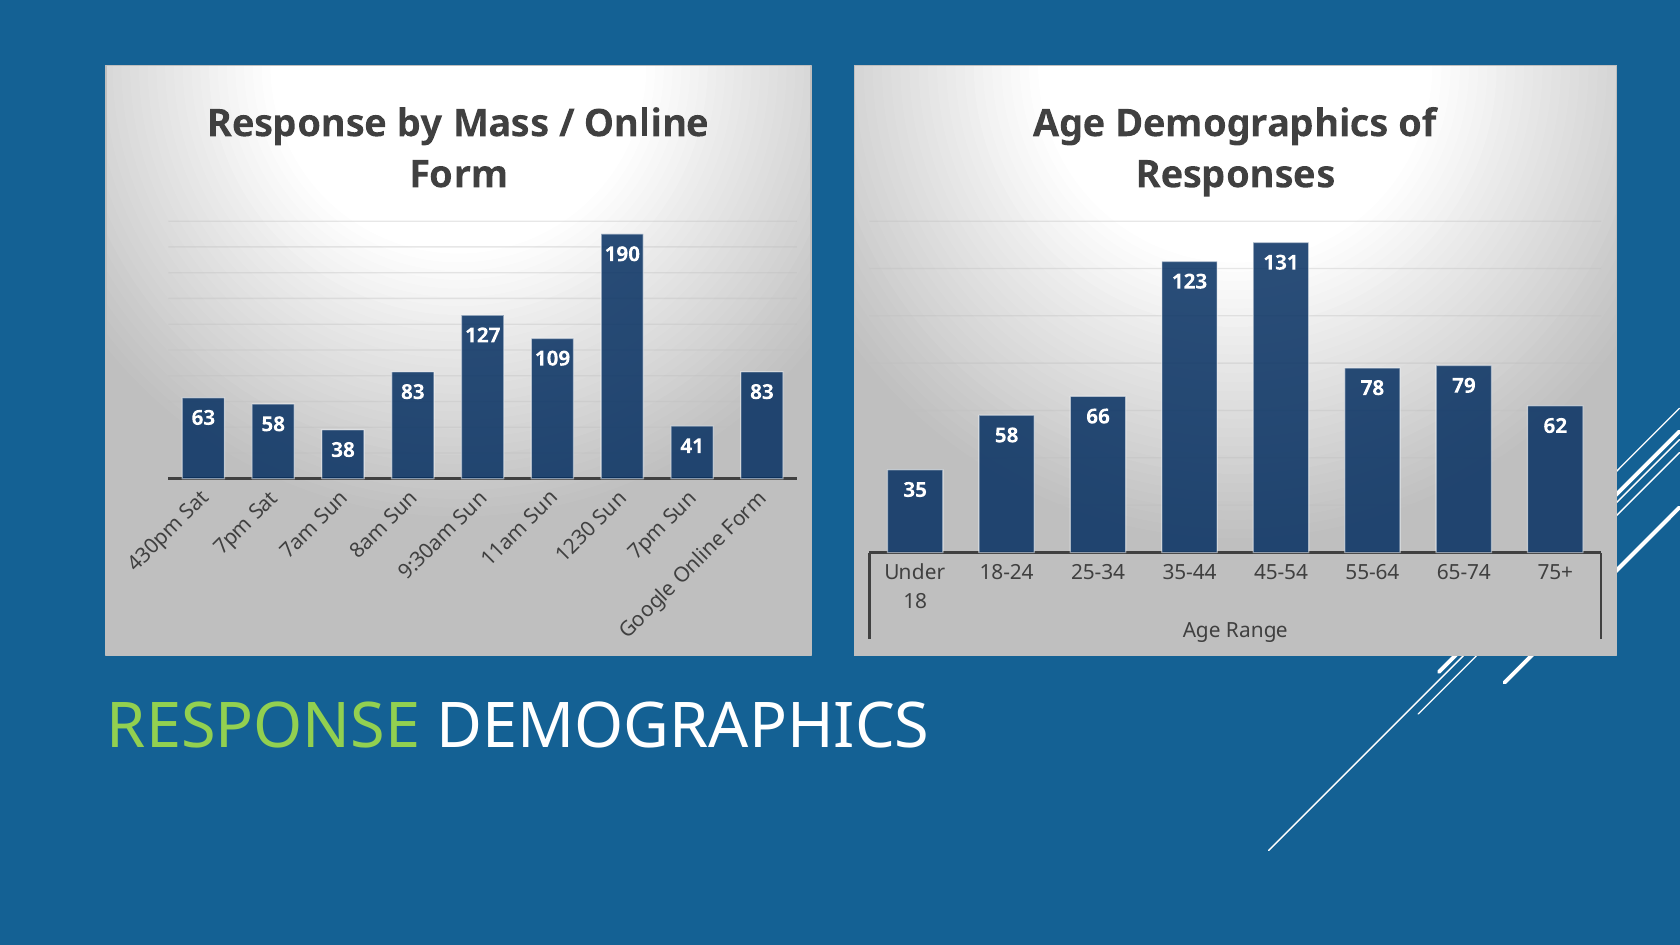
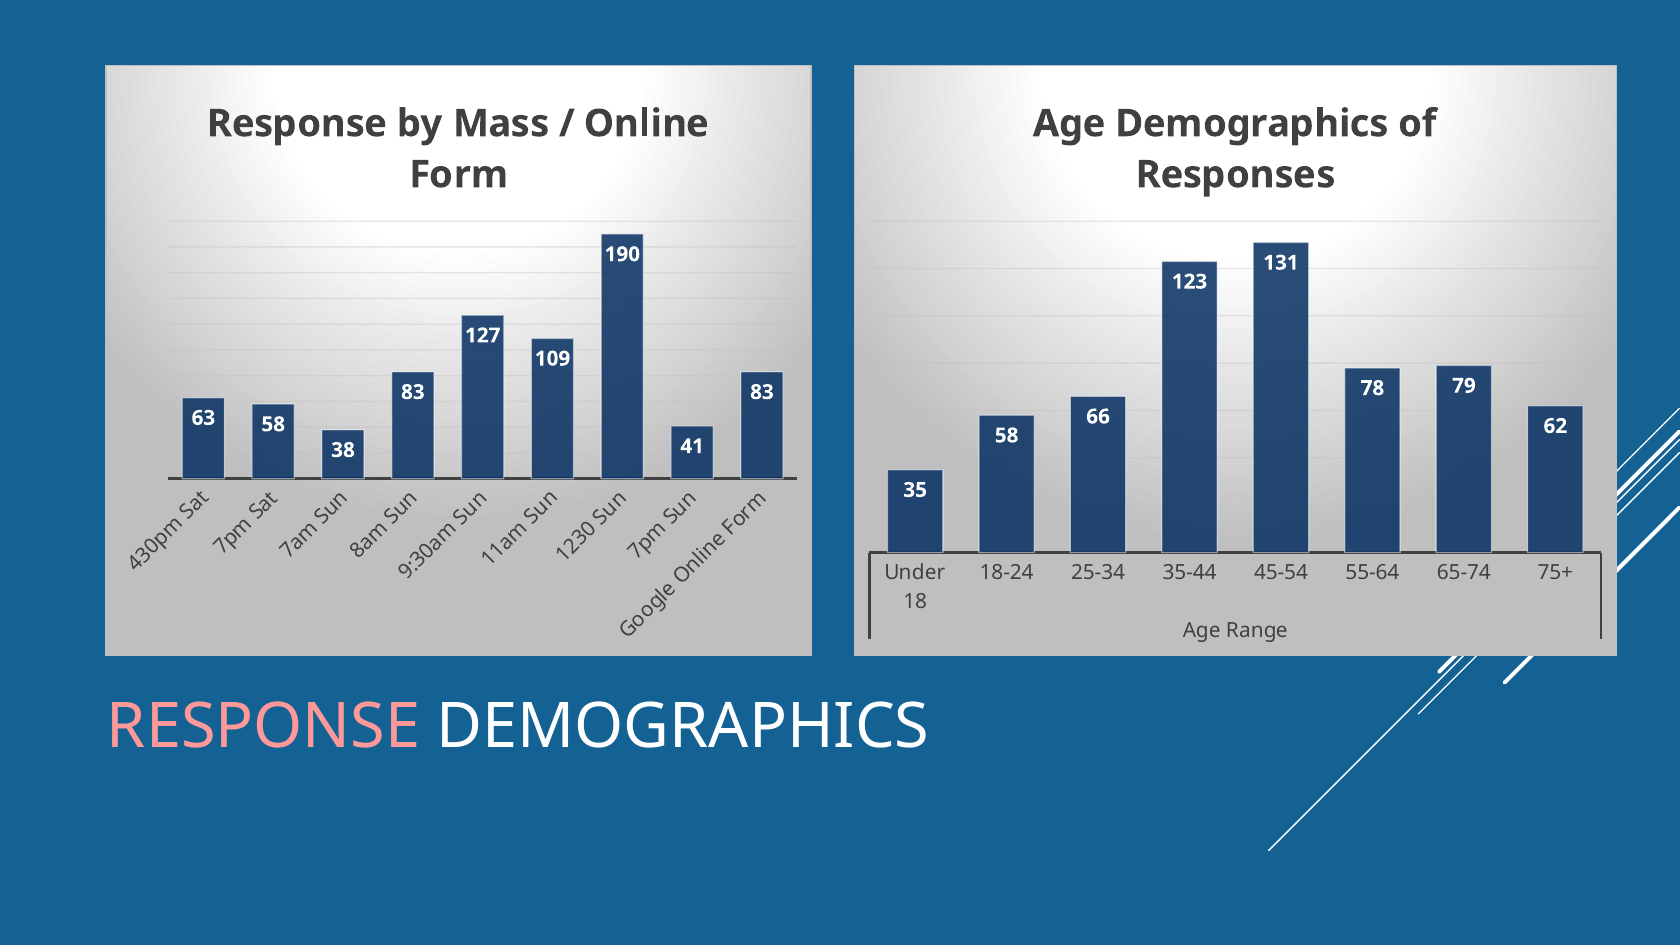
RESPONSE at (264, 727) colour: light green -> pink
